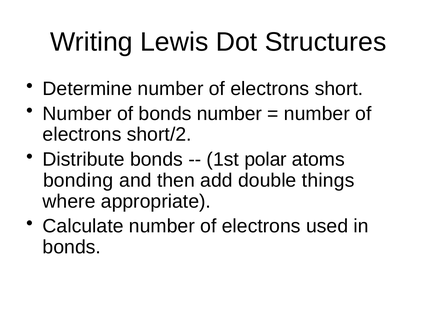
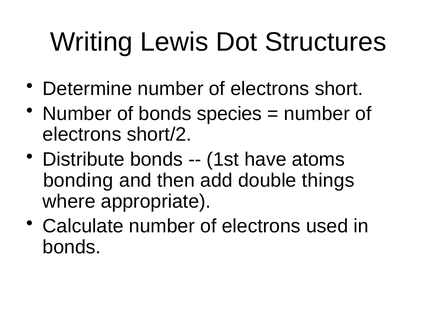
bonds number: number -> species
polar: polar -> have
